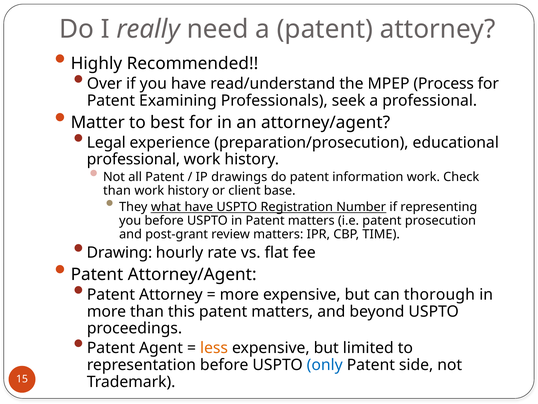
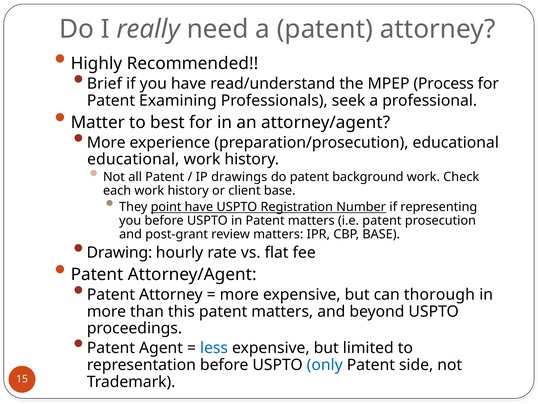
Over: Over -> Brief
Legal at (106, 142): Legal -> More
professional at (133, 159): professional -> educational
information: information -> background
than at (117, 190): than -> each
what: what -> point
CBP TIME: TIME -> BASE
less colour: orange -> blue
